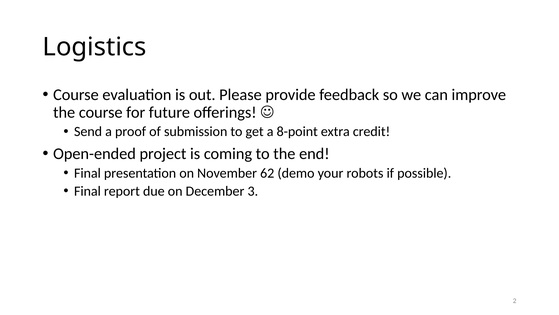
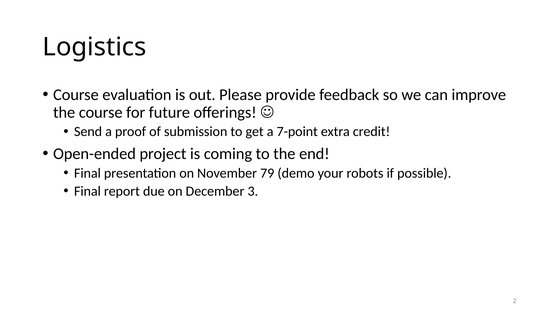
8-point: 8-point -> 7-point
62: 62 -> 79
